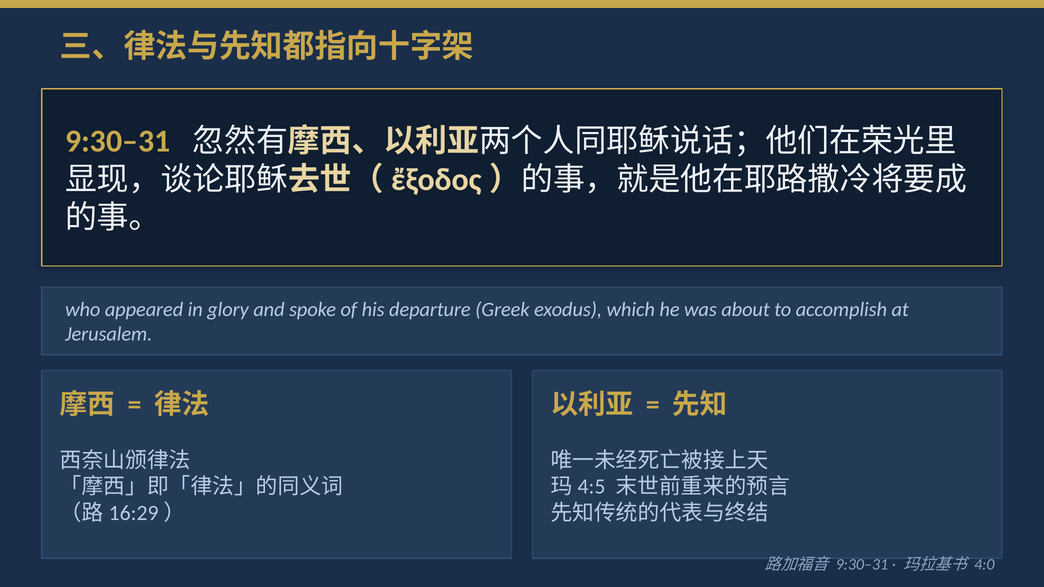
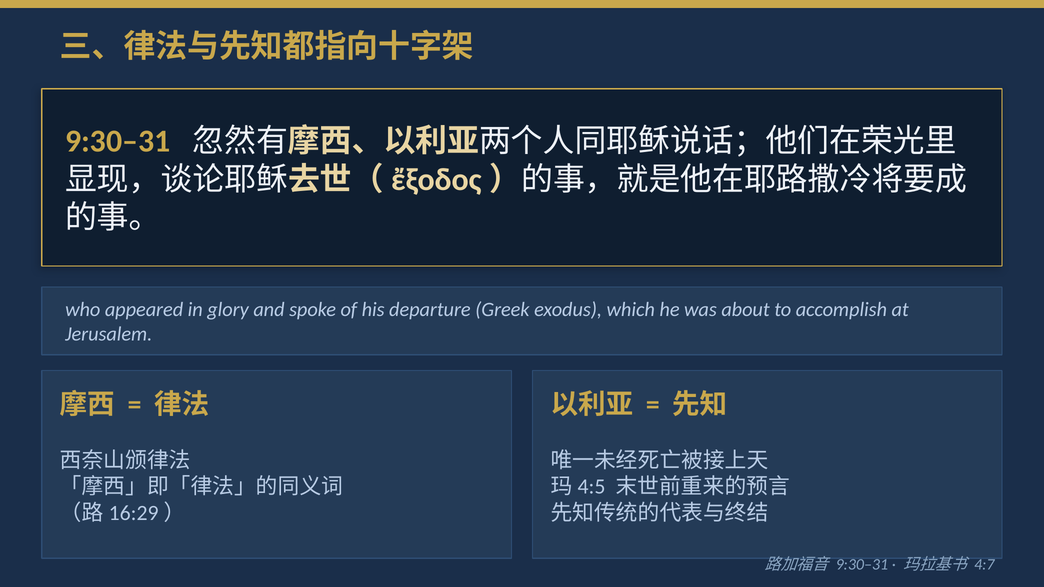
4:0: 4:0 -> 4:7
